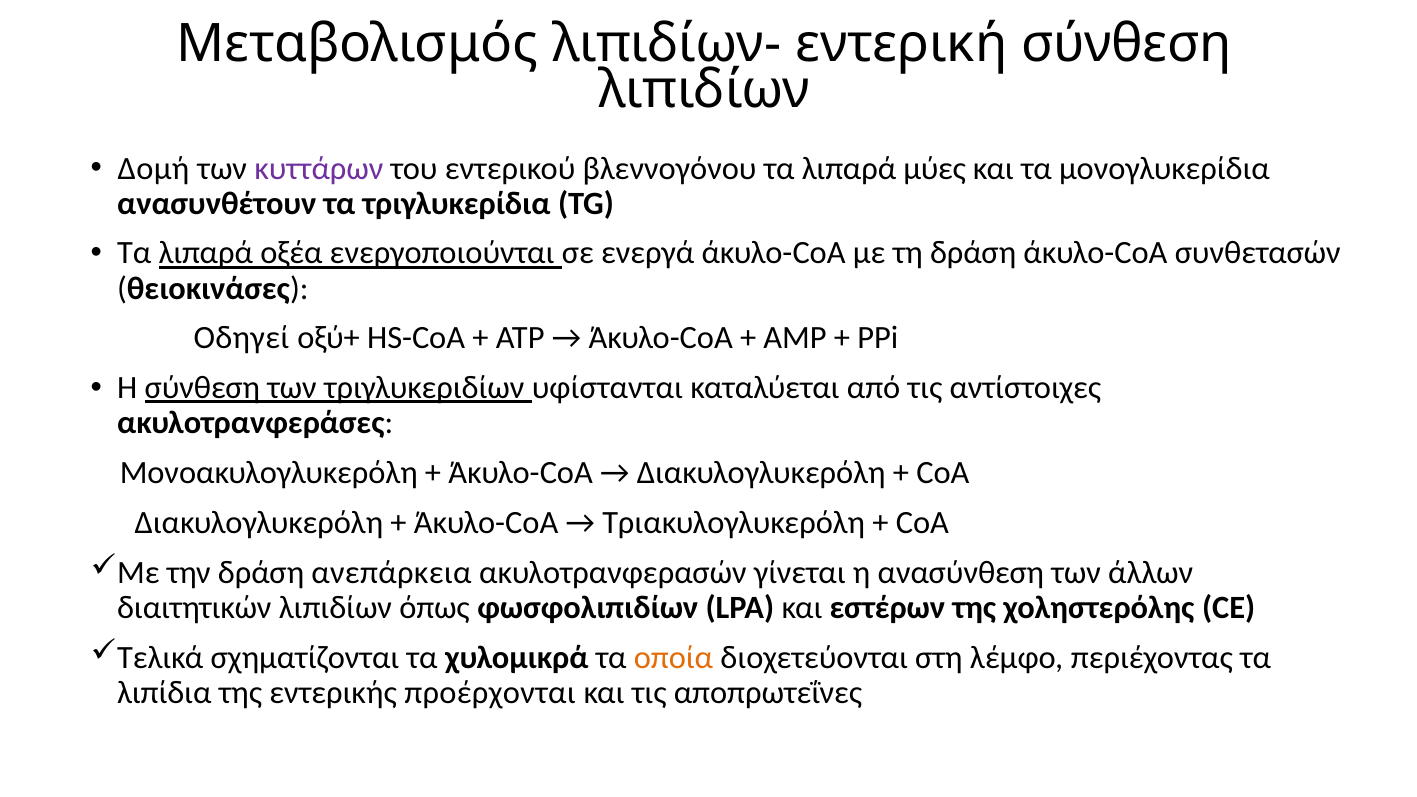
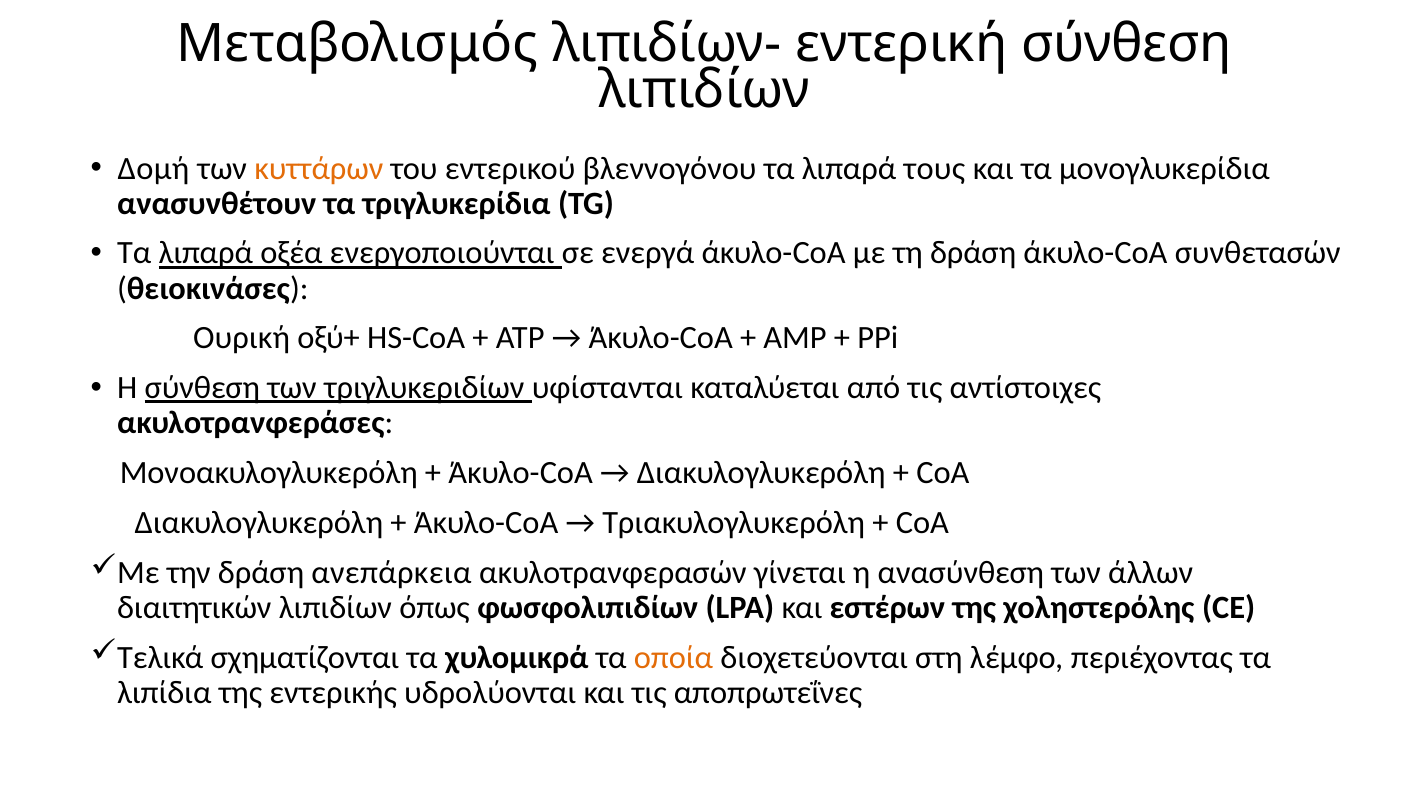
κυττάρων colour: purple -> orange
μύες: μύες -> τους
Οδηγεί: Οδηγεί -> Ουρική
προέρχονται: προέρχονται -> υδρολύονται
